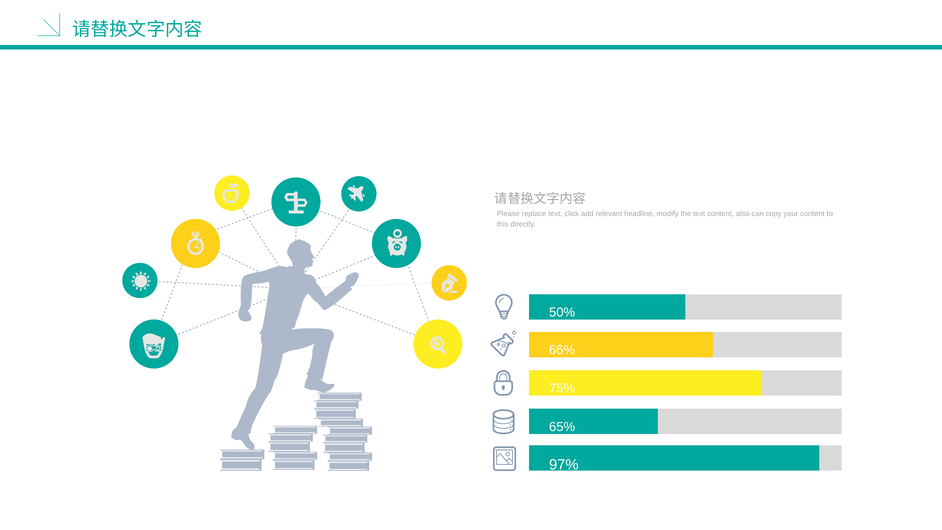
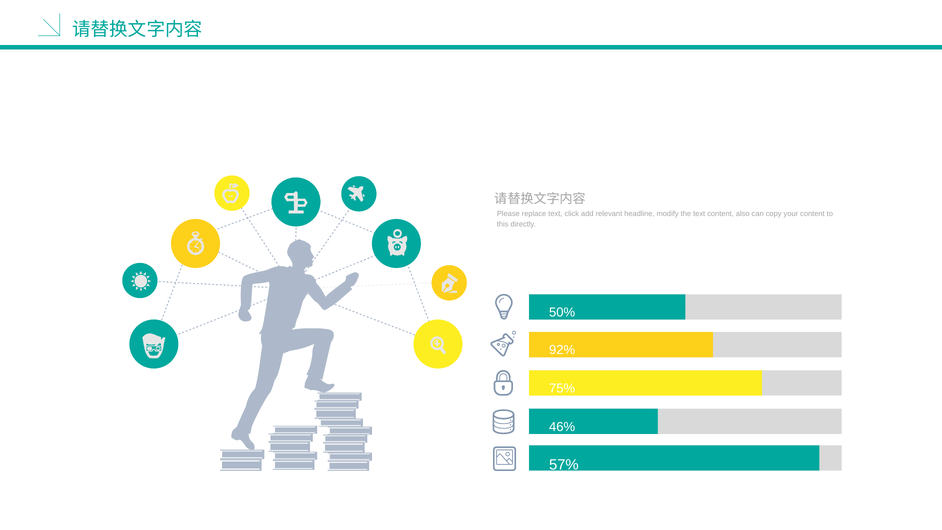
66%: 66% -> 92%
65%: 65% -> 46%
97%: 97% -> 57%
